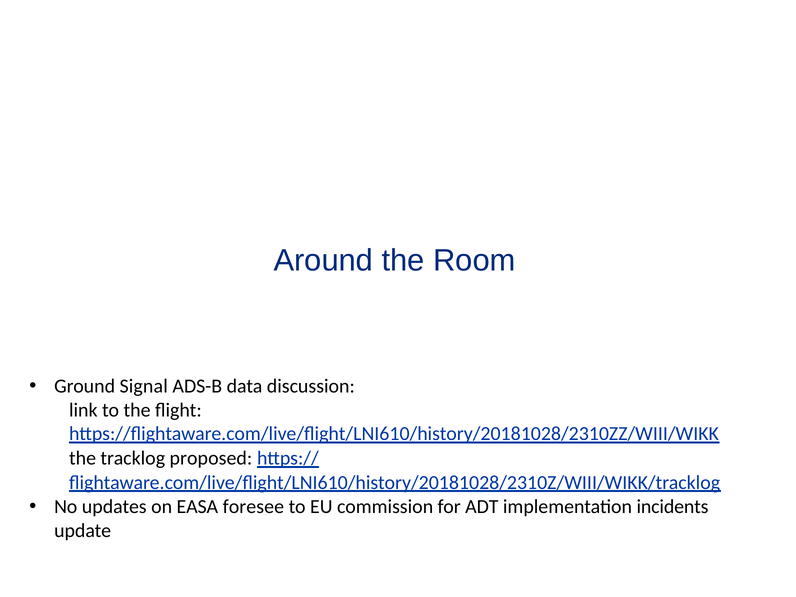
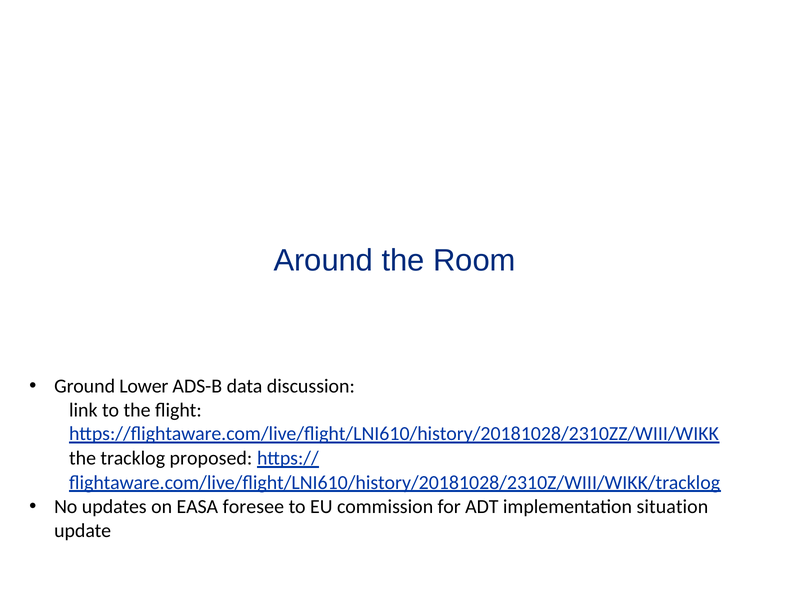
Signal: Signal -> Lower
incidents: incidents -> situation
